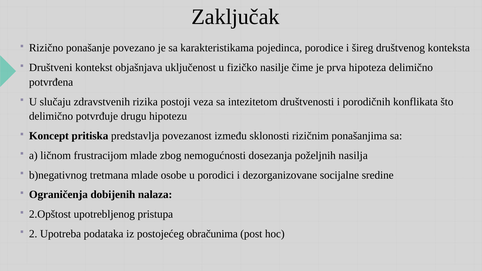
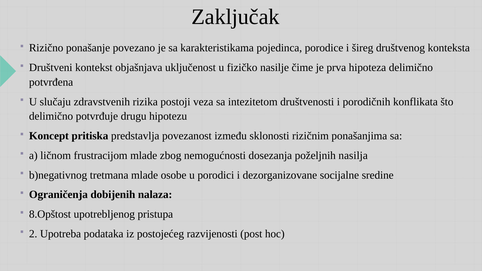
2.Opštost: 2.Opštost -> 8.Opštost
obračunima: obračunima -> razvijenosti
